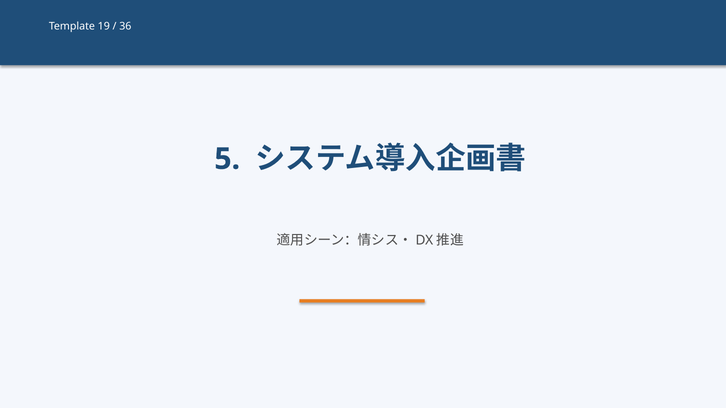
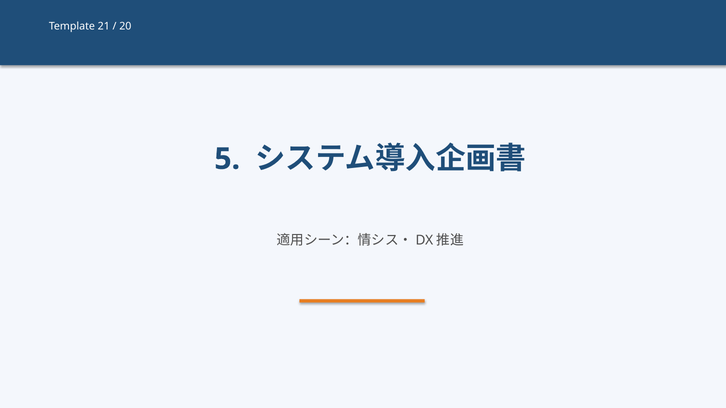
19: 19 -> 21
36: 36 -> 20
